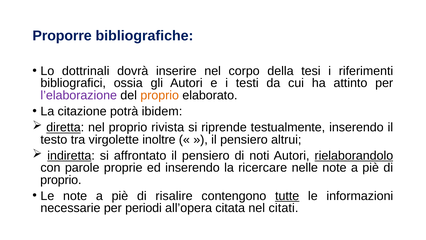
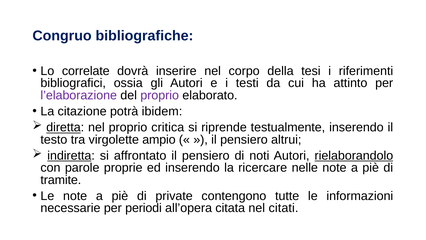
Proporre: Proporre -> Congruo
dottrinali: dottrinali -> correlate
proprio at (160, 95) colour: orange -> purple
rivista: rivista -> critica
inoltre: inoltre -> ampio
proprio at (61, 180): proprio -> tramite
risalire: risalire -> private
tutte underline: present -> none
